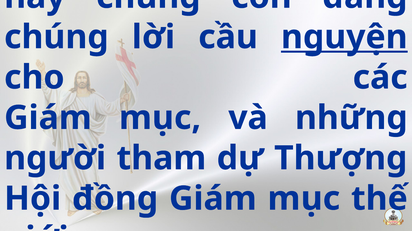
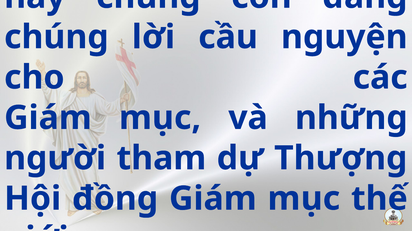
nguyện underline: present -> none
